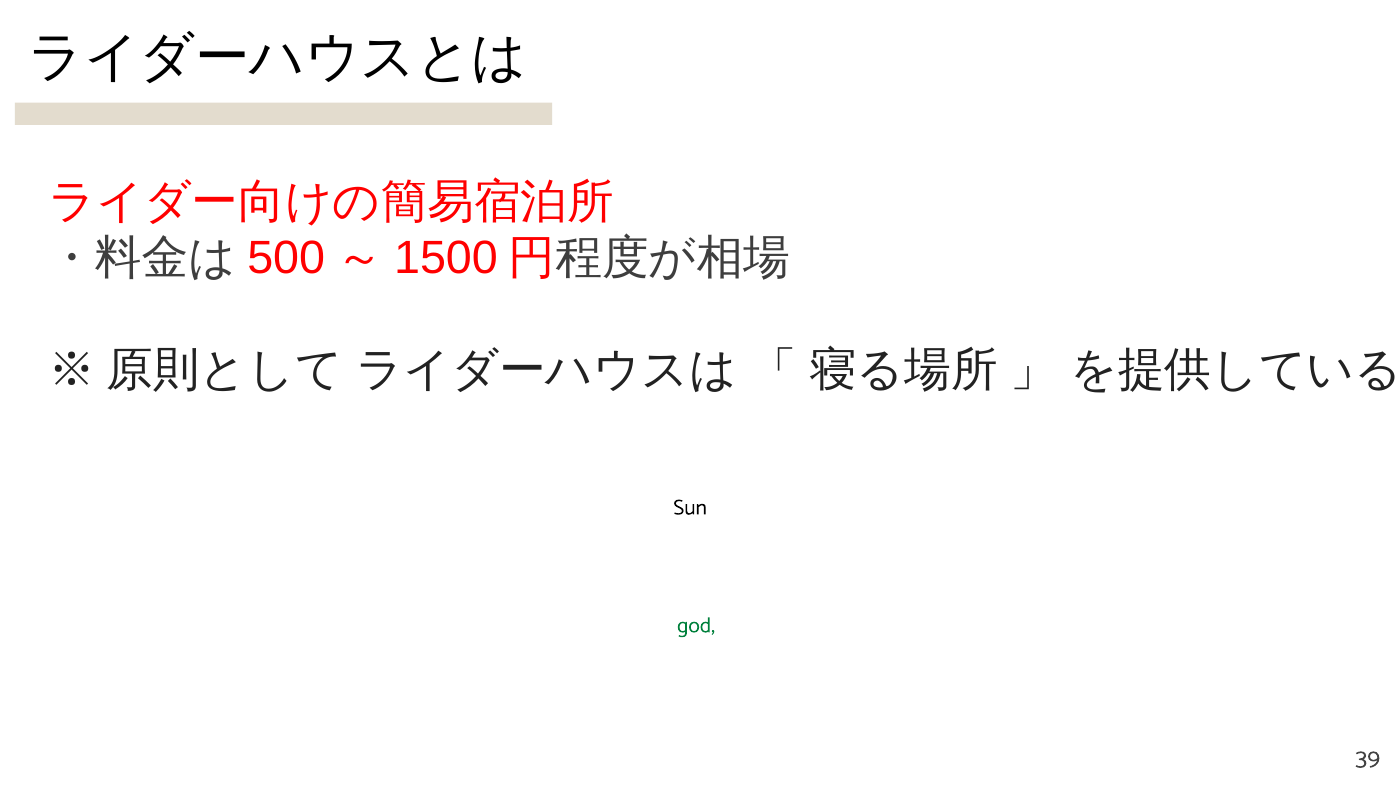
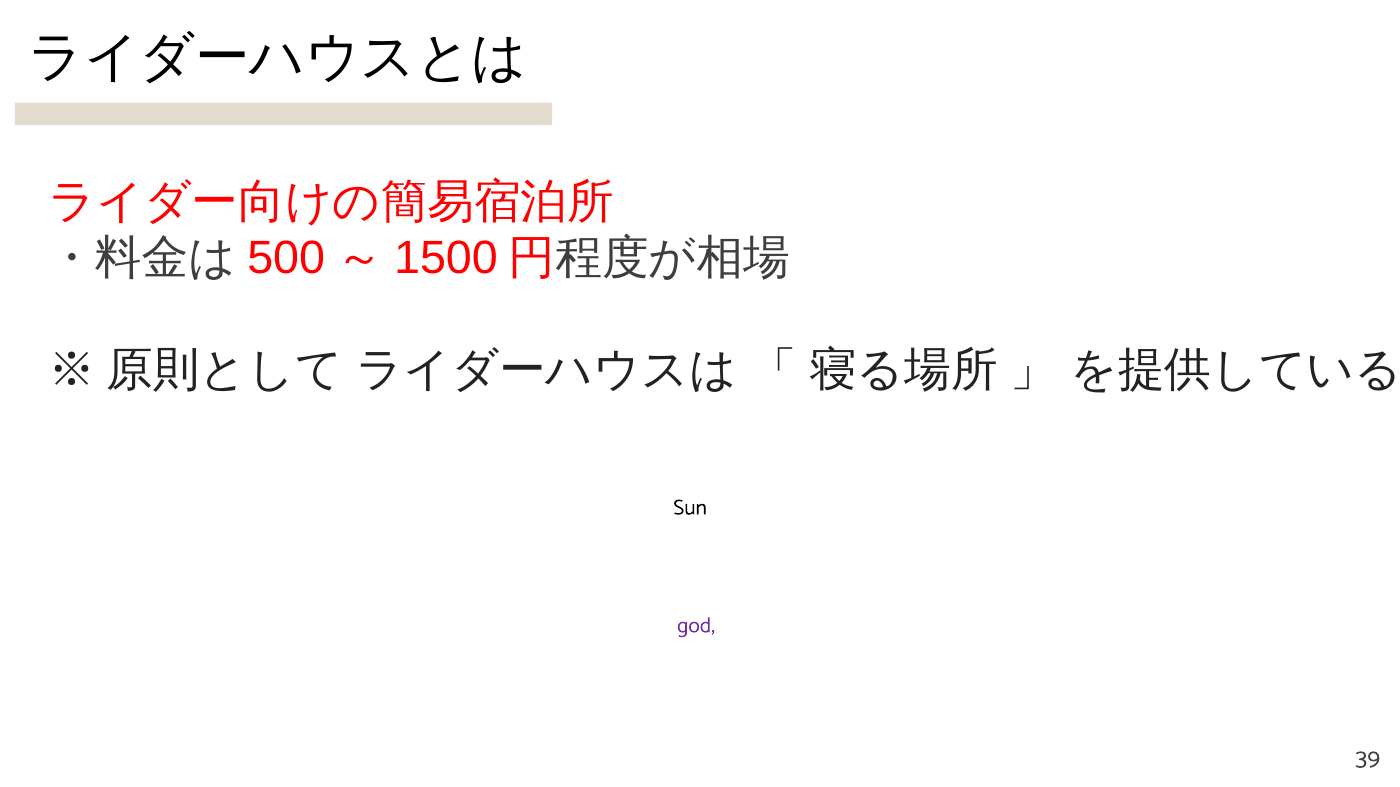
god colour: green -> purple
